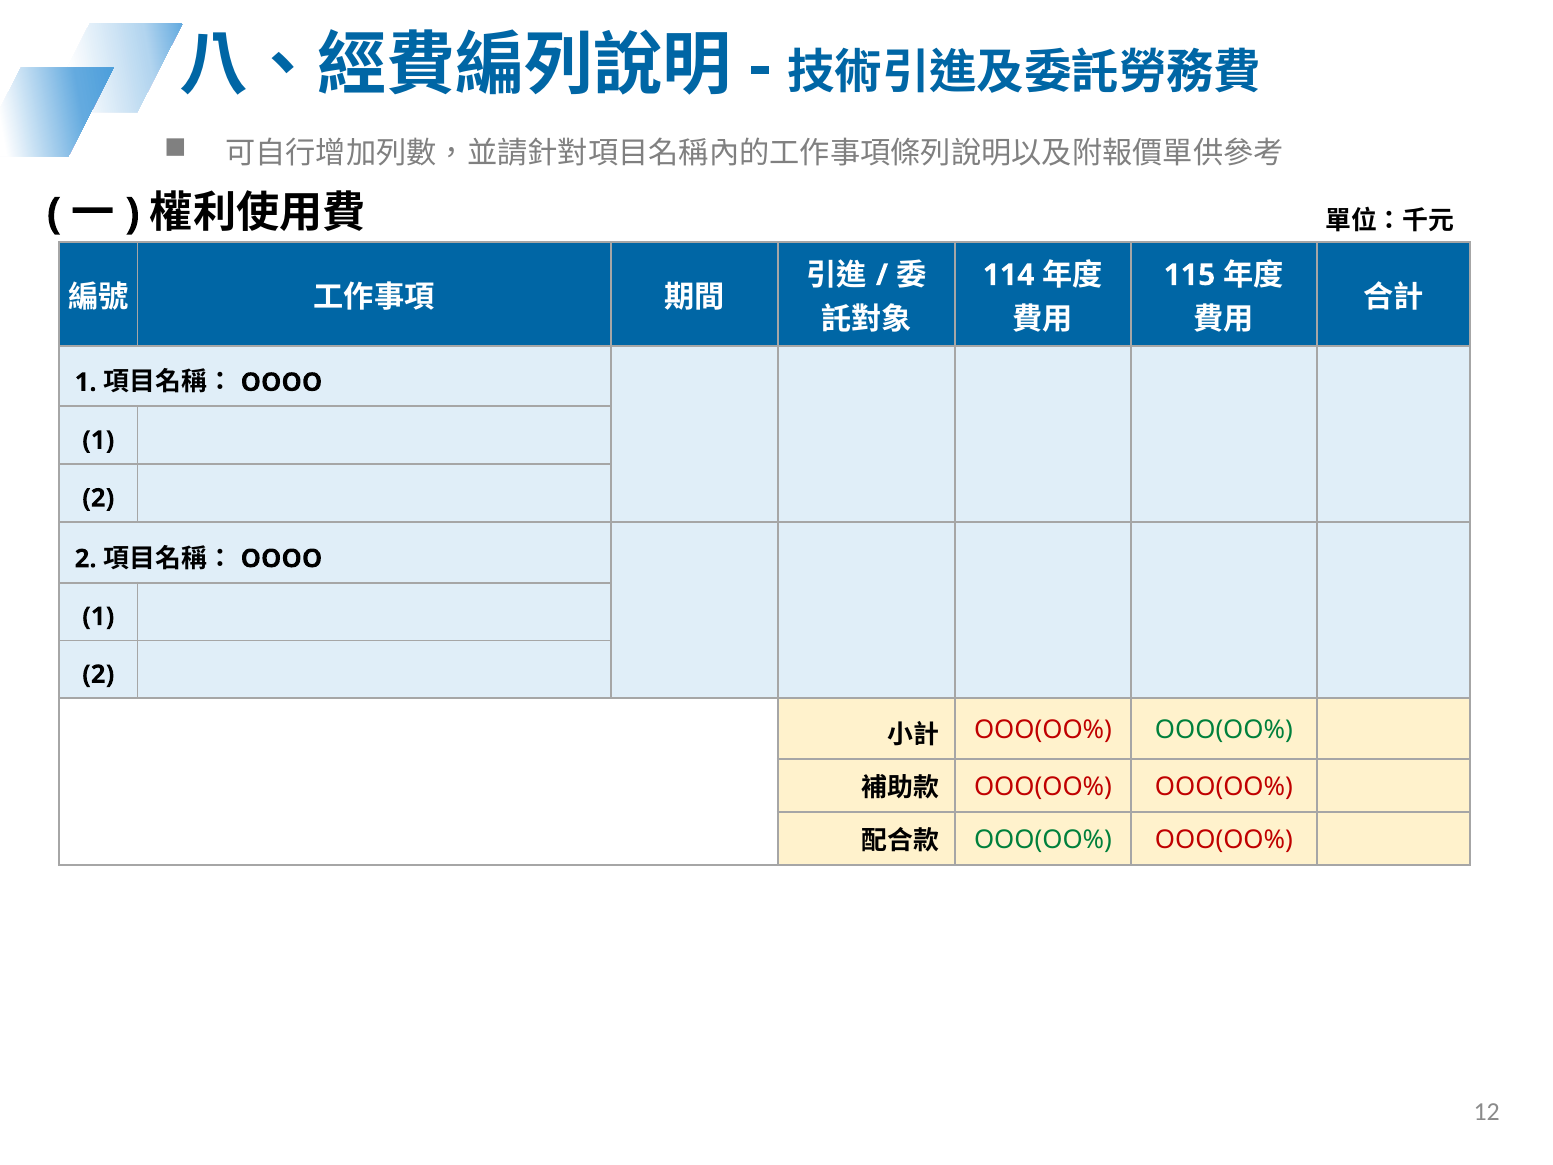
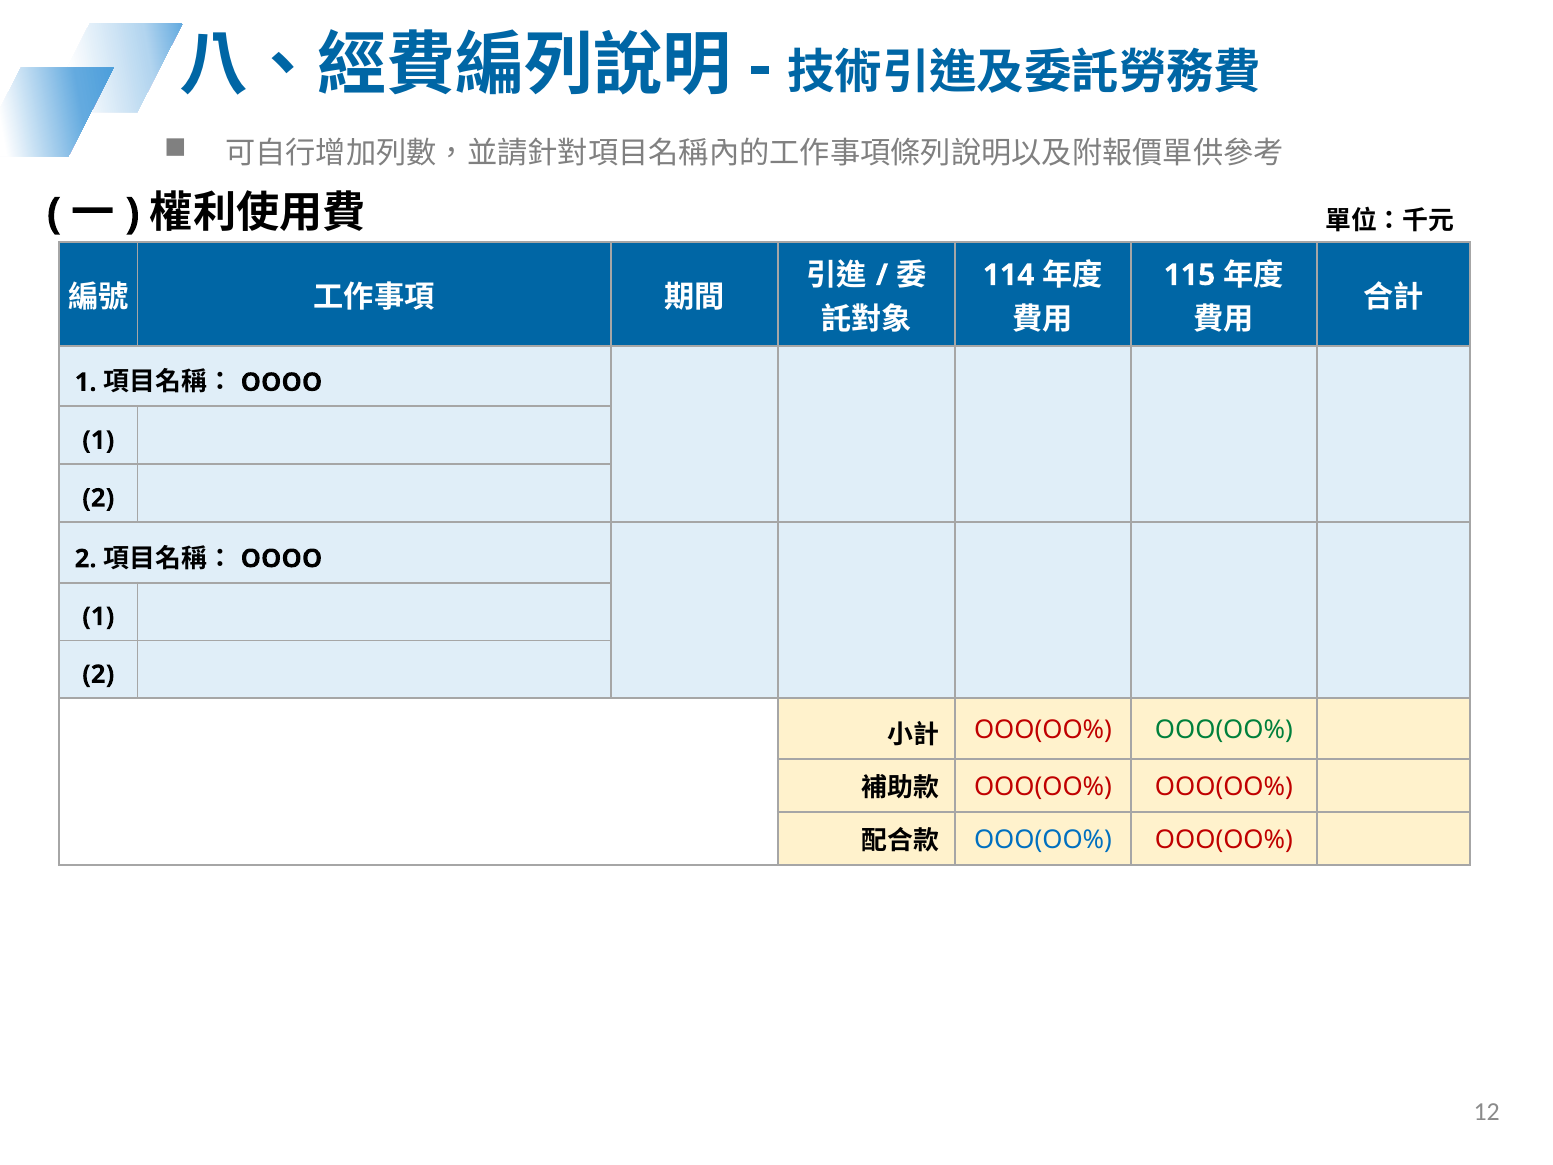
OOO(OO% at (1043, 840) colour: green -> blue
